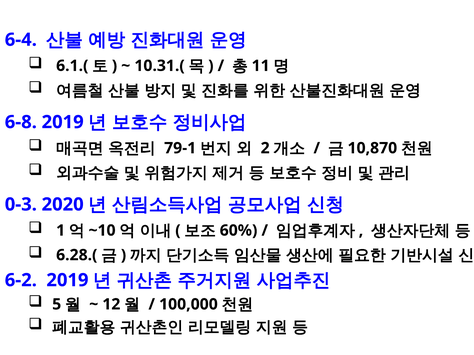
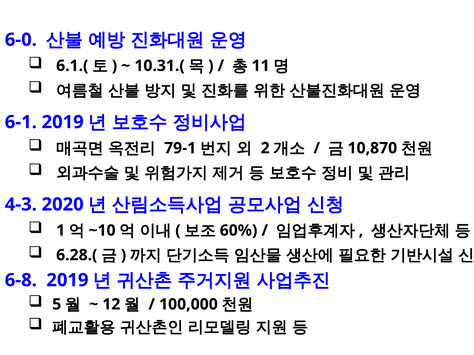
6-4: 6-4 -> 6-0
6-8: 6-8 -> 6-1
0-3: 0-3 -> 4-3
6-2: 6-2 -> 6-8
